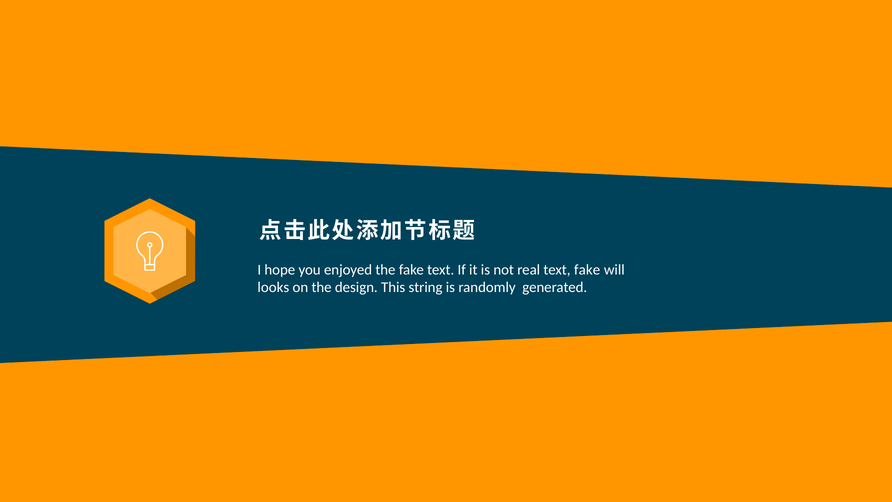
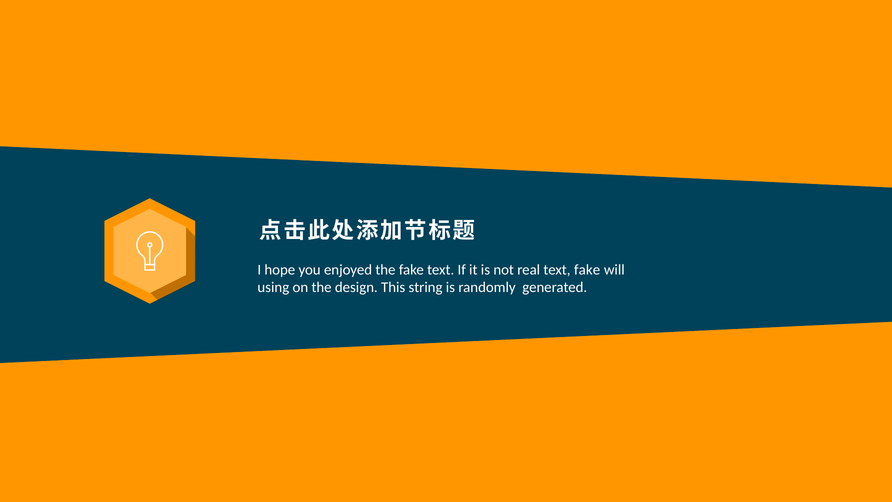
looks: looks -> using
